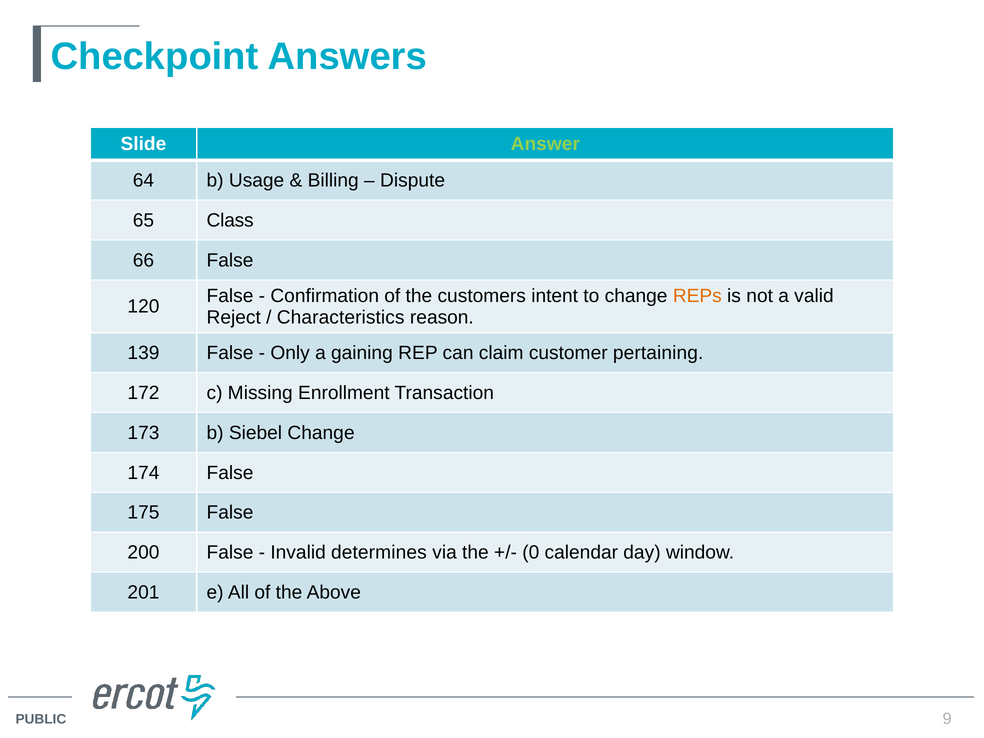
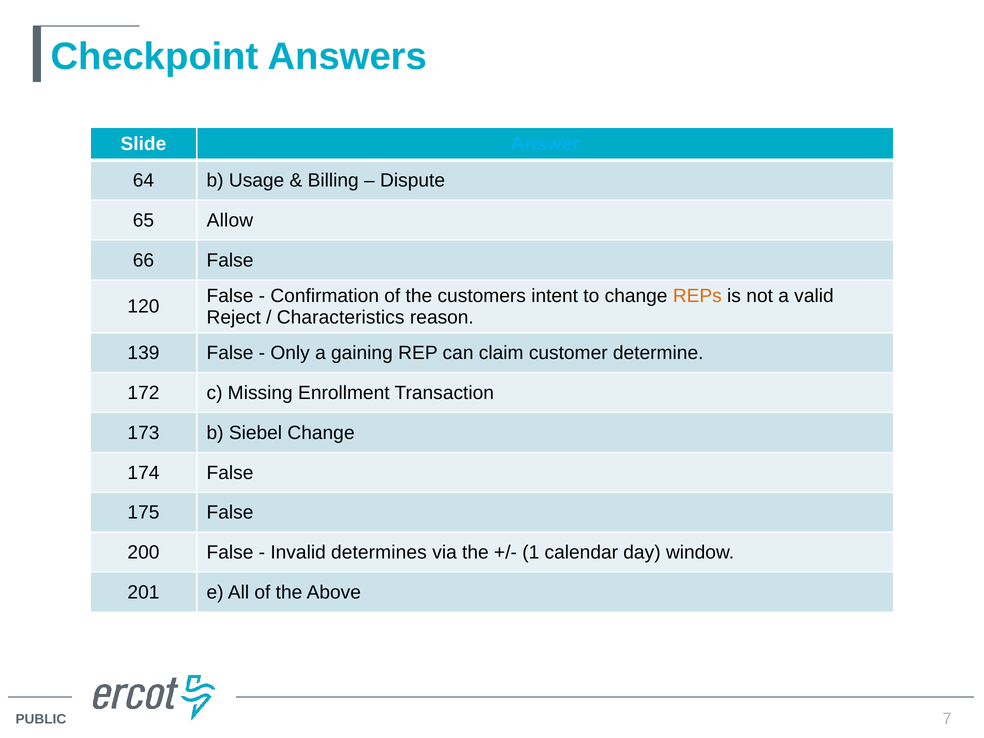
Answer colour: light green -> light blue
Class: Class -> Allow
pertaining: pertaining -> determine
0: 0 -> 1
9: 9 -> 7
